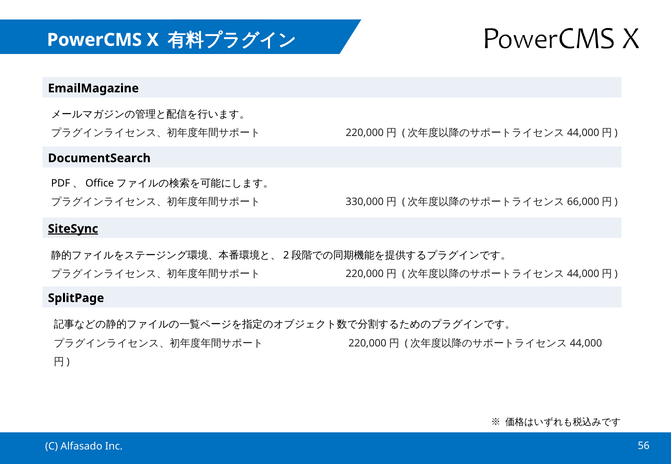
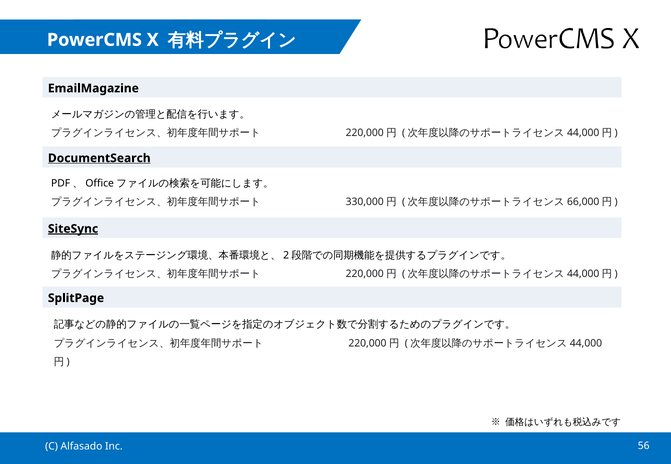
DocumentSearch underline: none -> present
